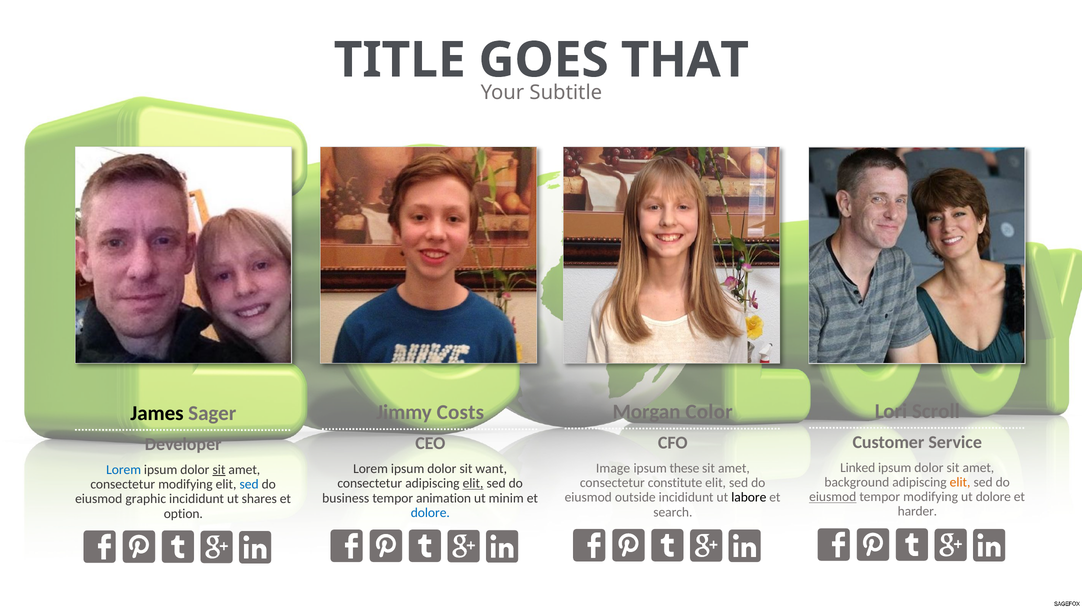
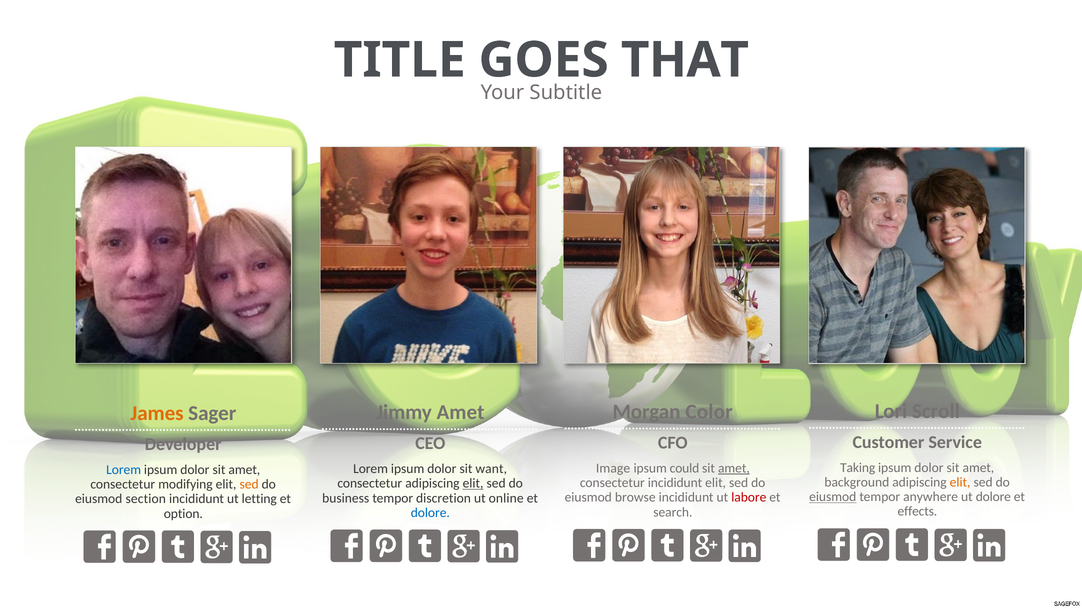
Jimmy Costs: Costs -> Amet
James colour: black -> orange
Linked: Linked -> Taking
these: these -> could
amet at (734, 468) underline: none -> present
sit at (219, 469) underline: present -> none
consectetur constitute: constitute -> incididunt
sed at (249, 484) colour: blue -> orange
tempor modifying: modifying -> anywhere
outside: outside -> browse
labore colour: black -> red
animation: animation -> discretion
minim: minim -> online
graphic: graphic -> section
shares: shares -> letting
harder: harder -> effects
